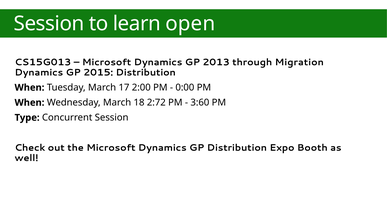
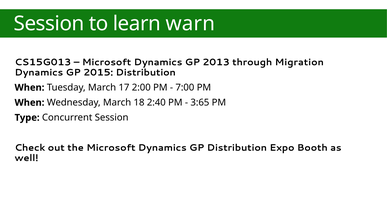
open: open -> warn
0:00: 0:00 -> 7:00
2:72: 2:72 -> 2:40
3:60: 3:60 -> 3:65
